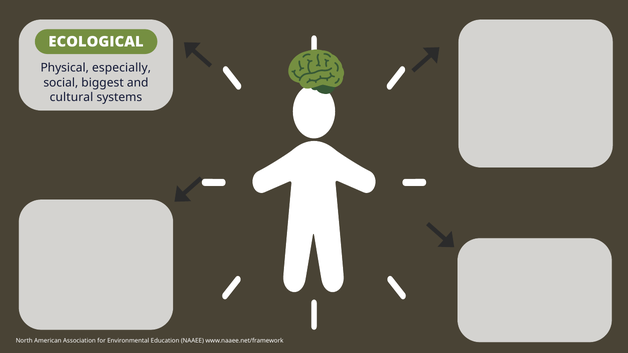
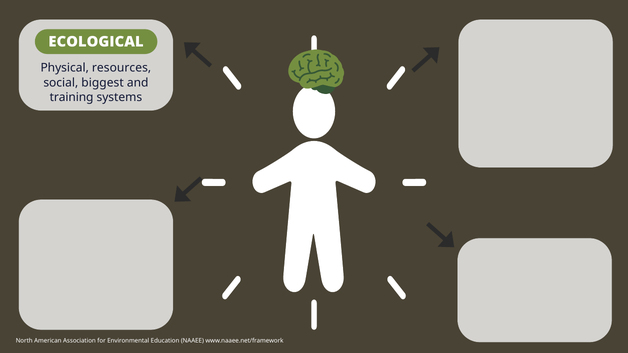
especially: especially -> resources
cultural: cultural -> training
